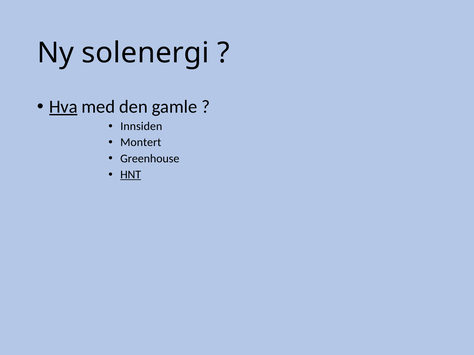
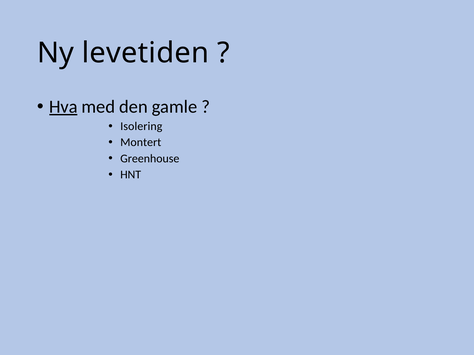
solenergi: solenergi -> levetiden
Innsiden: Innsiden -> Isolering
HNT underline: present -> none
